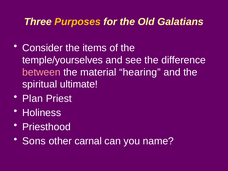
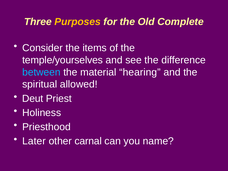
Galatians: Galatians -> Complete
between colour: pink -> light blue
ultimate: ultimate -> allowed
Plan: Plan -> Deut
Sons: Sons -> Later
